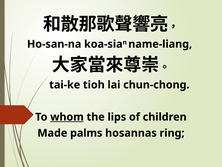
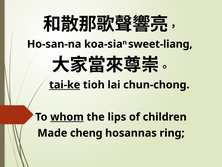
name-liang: name-liang -> sweet-liang
tai-ke underline: none -> present
palms: palms -> cheng
